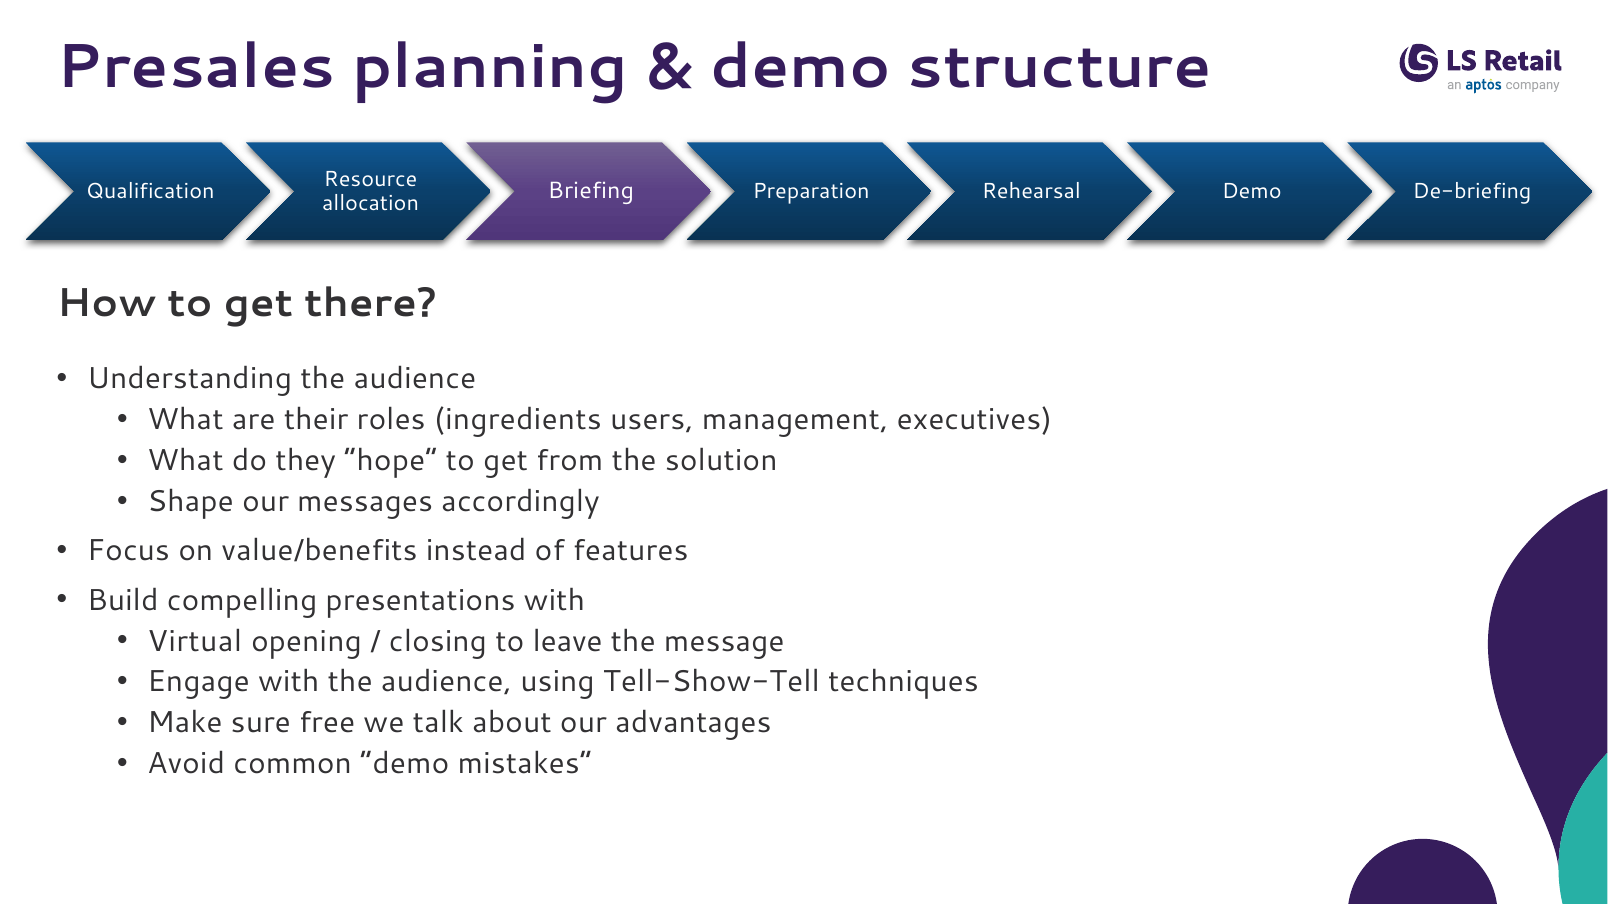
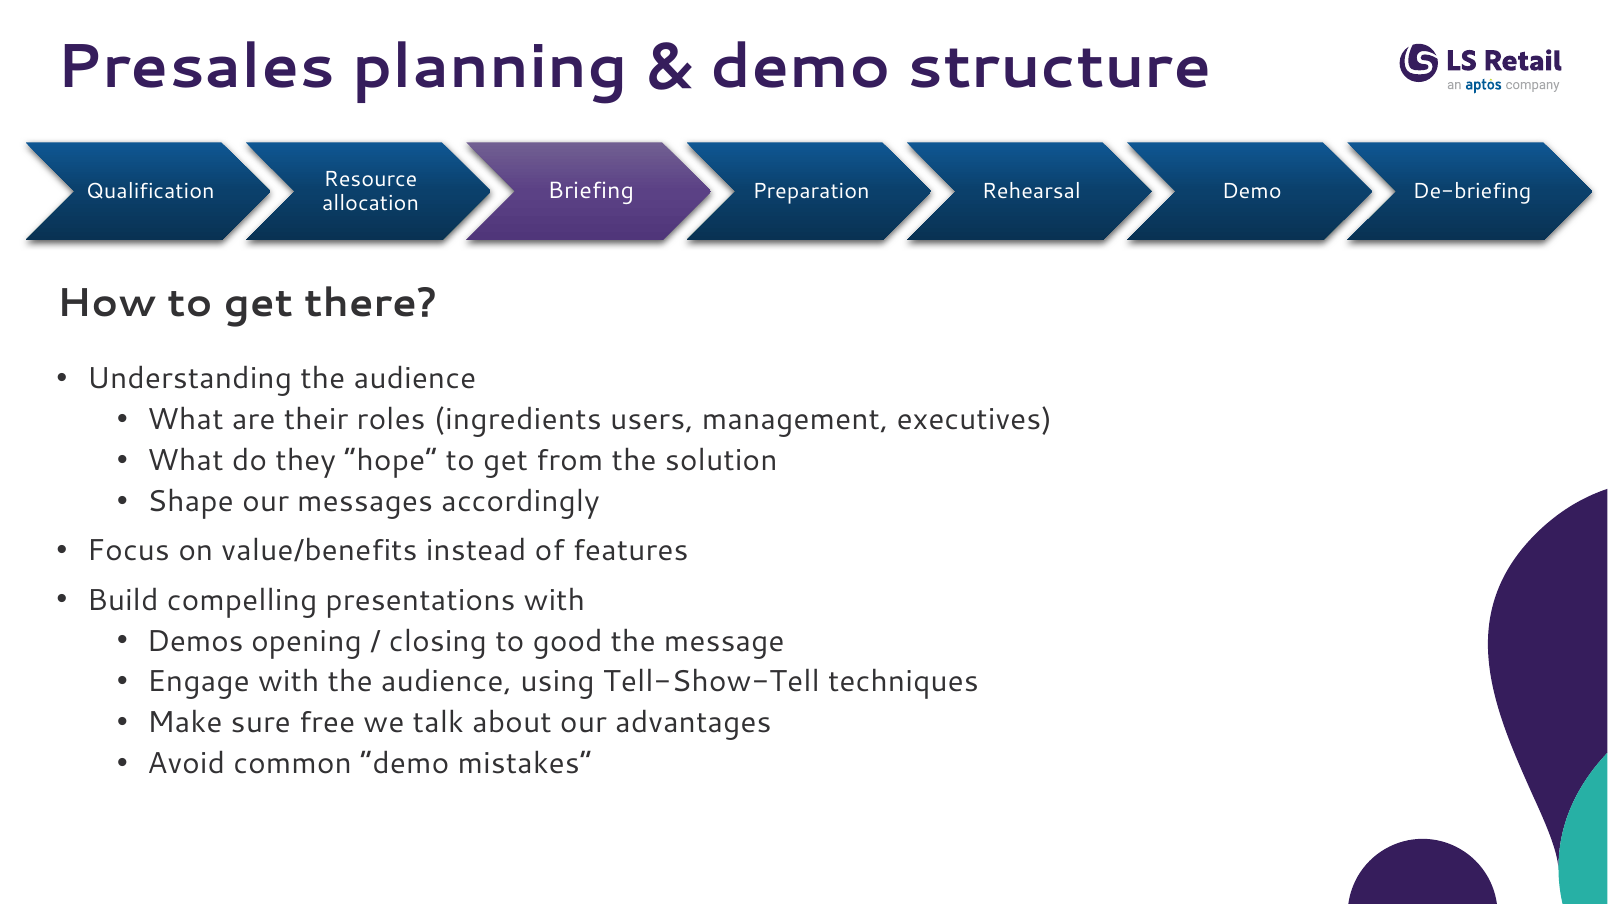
Virtual: Virtual -> Demos
leave: leave -> good
